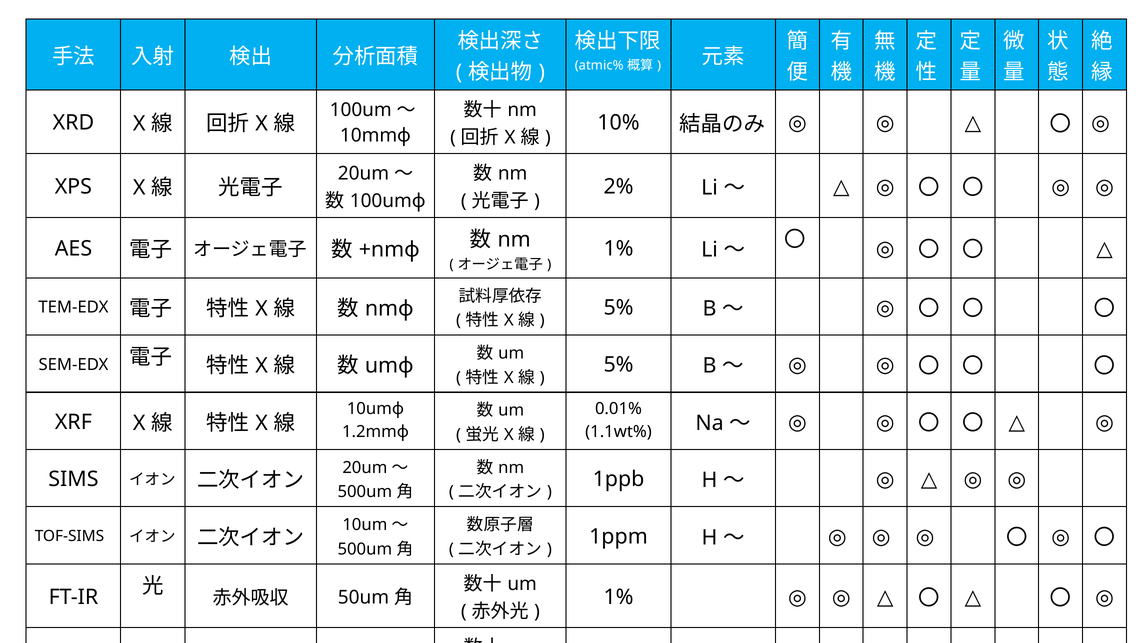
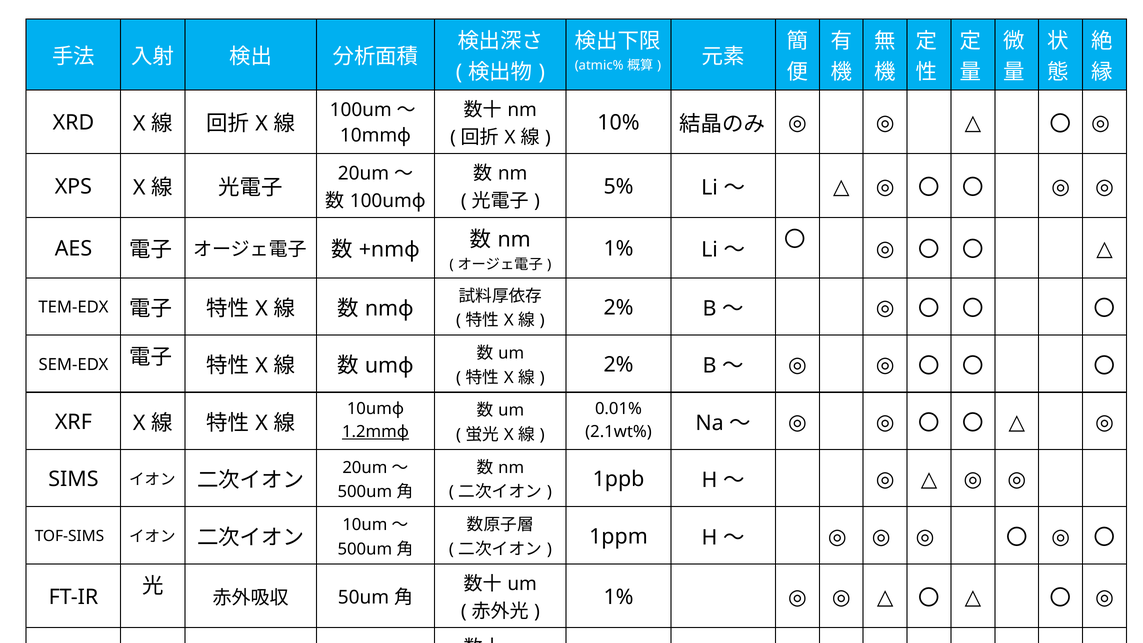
2%: 2% -> 5%
5% at (619, 308): 5% -> 2%
5% at (619, 365): 5% -> 2%
1.2mmφ underline: none -> present
1.1wt%: 1.1wt% -> 2.1wt%
